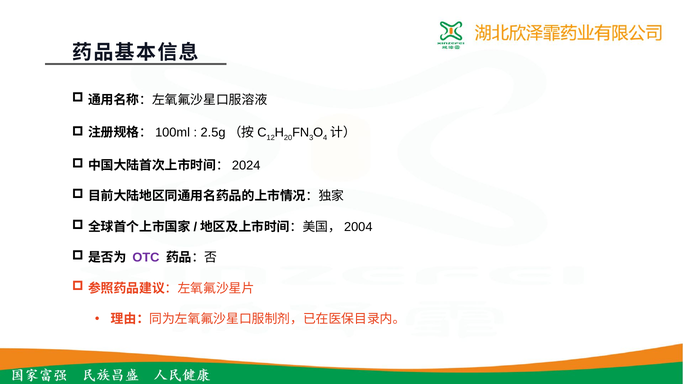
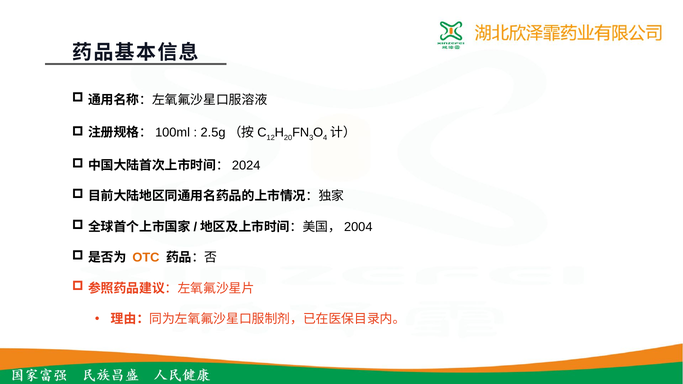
OTC colour: purple -> orange
